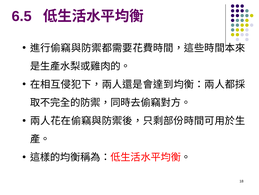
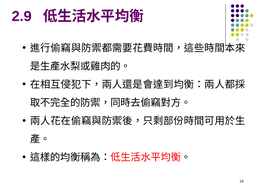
6.5: 6.5 -> 2.9
